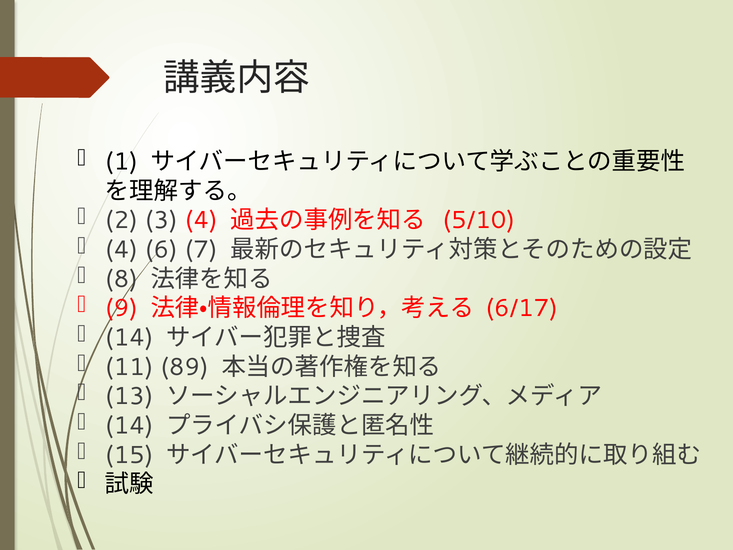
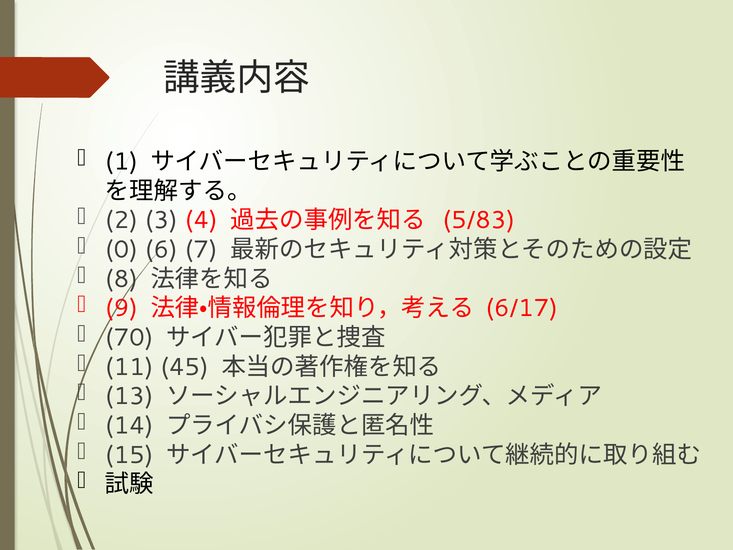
5/10: 5/10 -> 5/83
4 at (121, 250): 4 -> 0
14 at (129, 337): 14 -> 70
89: 89 -> 45
